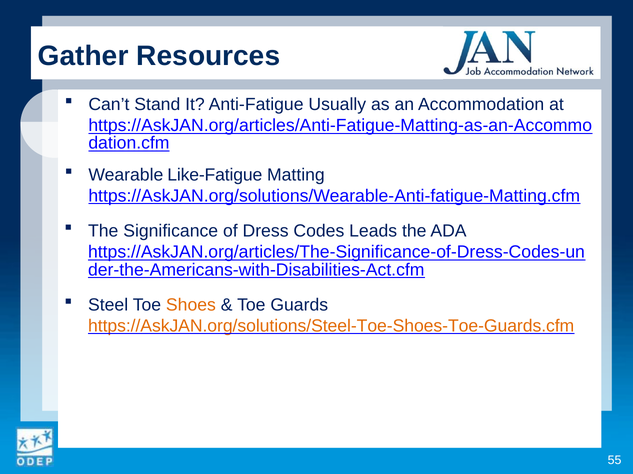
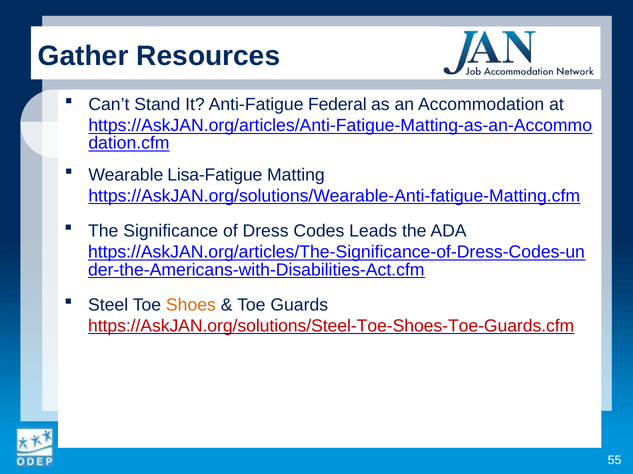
Usually: Usually -> Federal
Like-Fatigue: Like-Fatigue -> Lisa-Fatigue
https://AskJAN.org/solutions/Steel-Toe-Shoes-Toe-Guards.cfm colour: orange -> red
